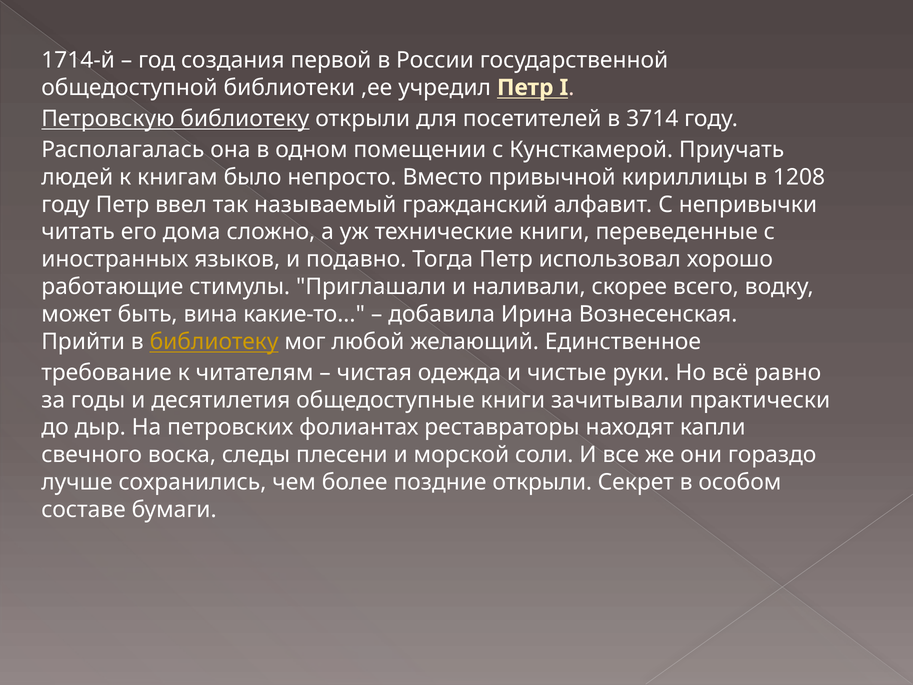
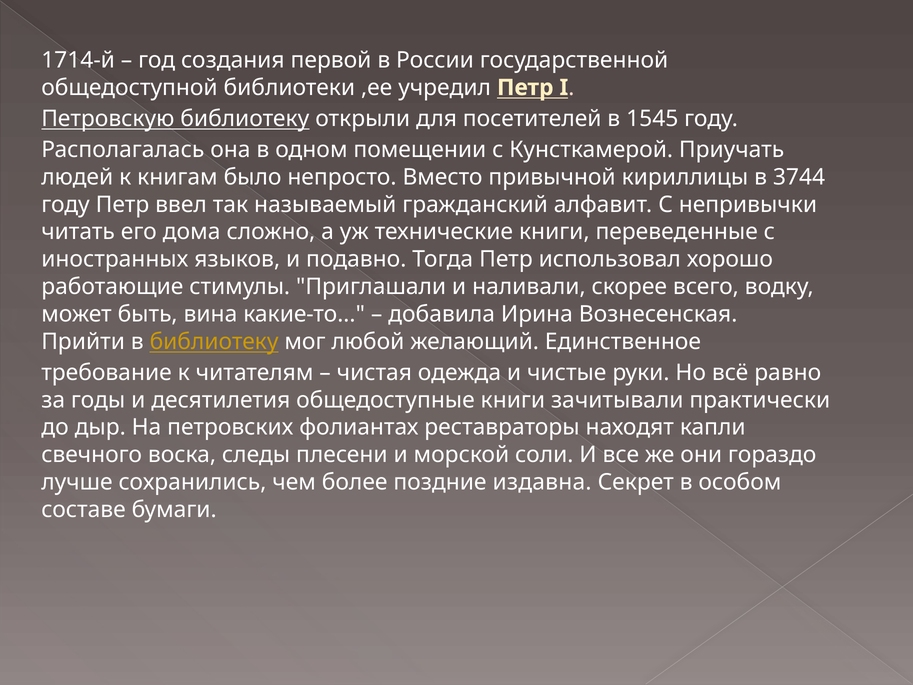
3714: 3714 -> 1545
1208: 1208 -> 3744
поздние открыли: открыли -> издавна
